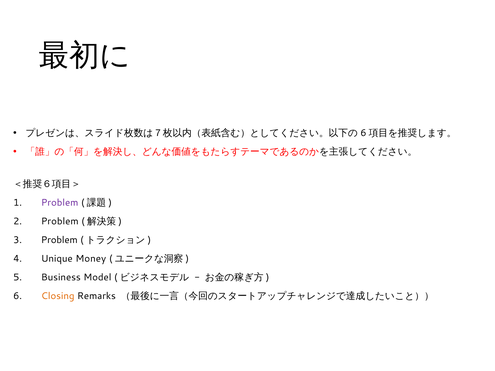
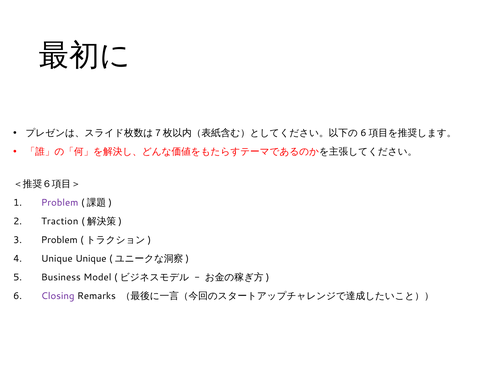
Problem at (60, 222): Problem -> Traction
Unique Money: Money -> Unique
Closing colour: orange -> purple
